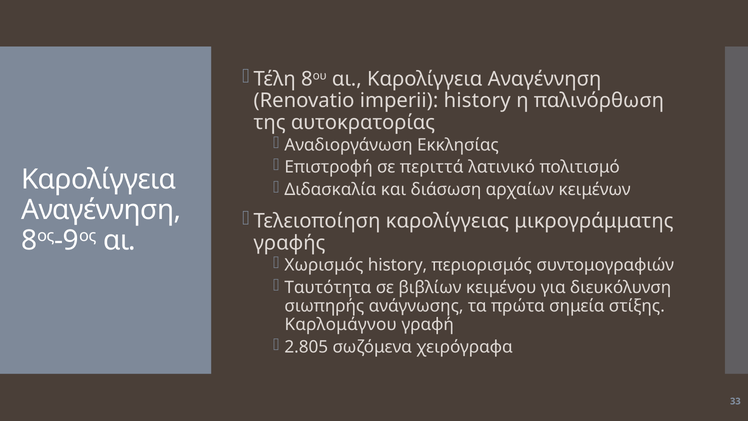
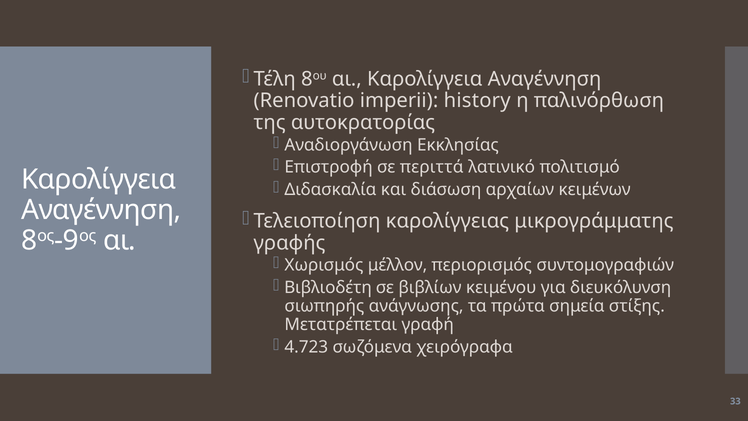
Χωρισμός history: history -> μέλλον
Ταυτότητα: Ταυτότητα -> Βιβλιοδέτη
Καρλομάγνου: Καρλομάγνου -> Μετατρέπεται
2.805: 2.805 -> 4.723
